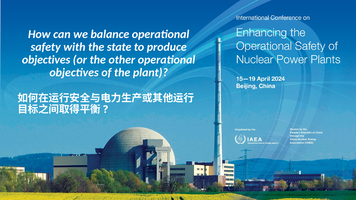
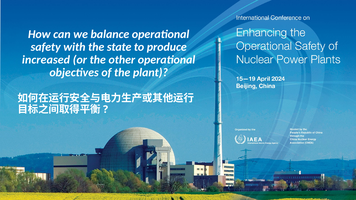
objectives at (46, 60): objectives -> increased
